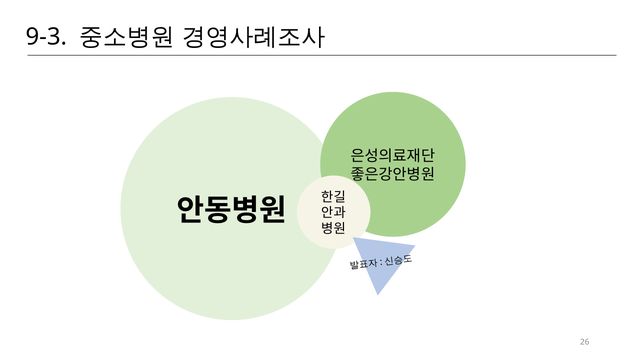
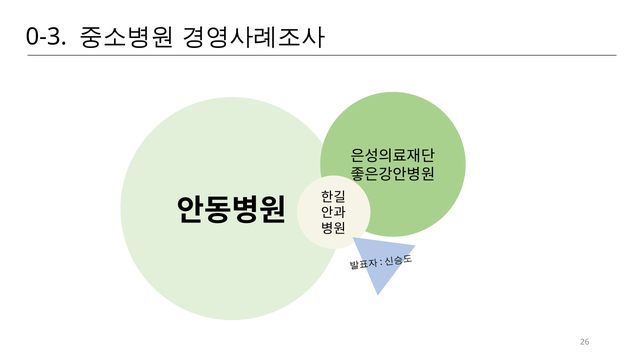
9-3: 9-3 -> 0-3
